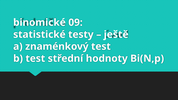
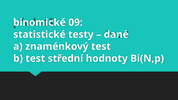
ještě: ještě -> dané
